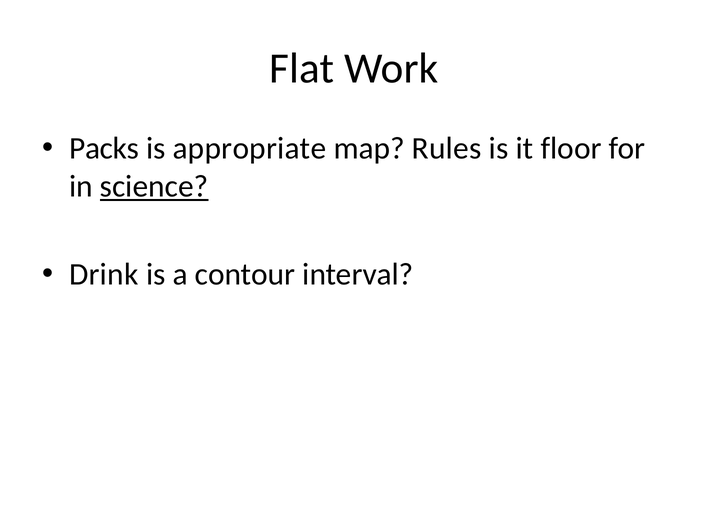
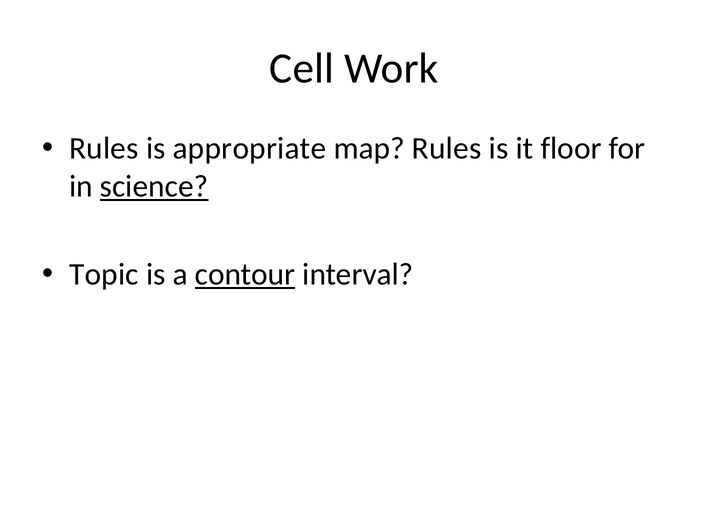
Flat: Flat -> Cell
Packs at (104, 149): Packs -> Rules
Drink: Drink -> Topic
contour underline: none -> present
